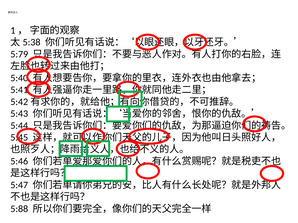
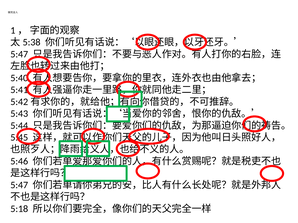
5:79 at (19, 54): 5:79 -> 5:47
5:88: 5:88 -> 5:18
